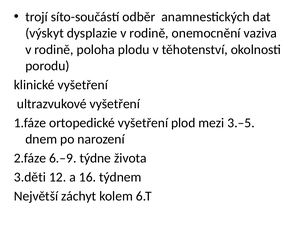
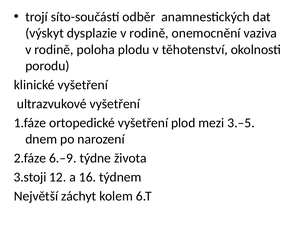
3.děti: 3.děti -> 3.stoji
